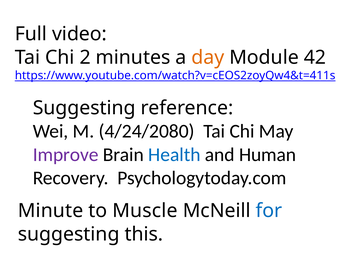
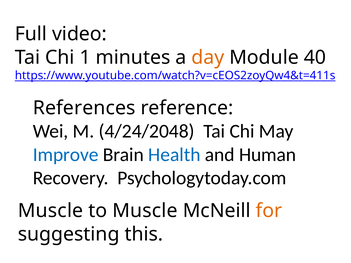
2: 2 -> 1
42: 42 -> 40
Suggesting at (84, 108): Suggesting -> References
4/24/2080: 4/24/2080 -> 4/24/2048
Improve colour: purple -> blue
Minute at (51, 211): Minute -> Muscle
for colour: blue -> orange
